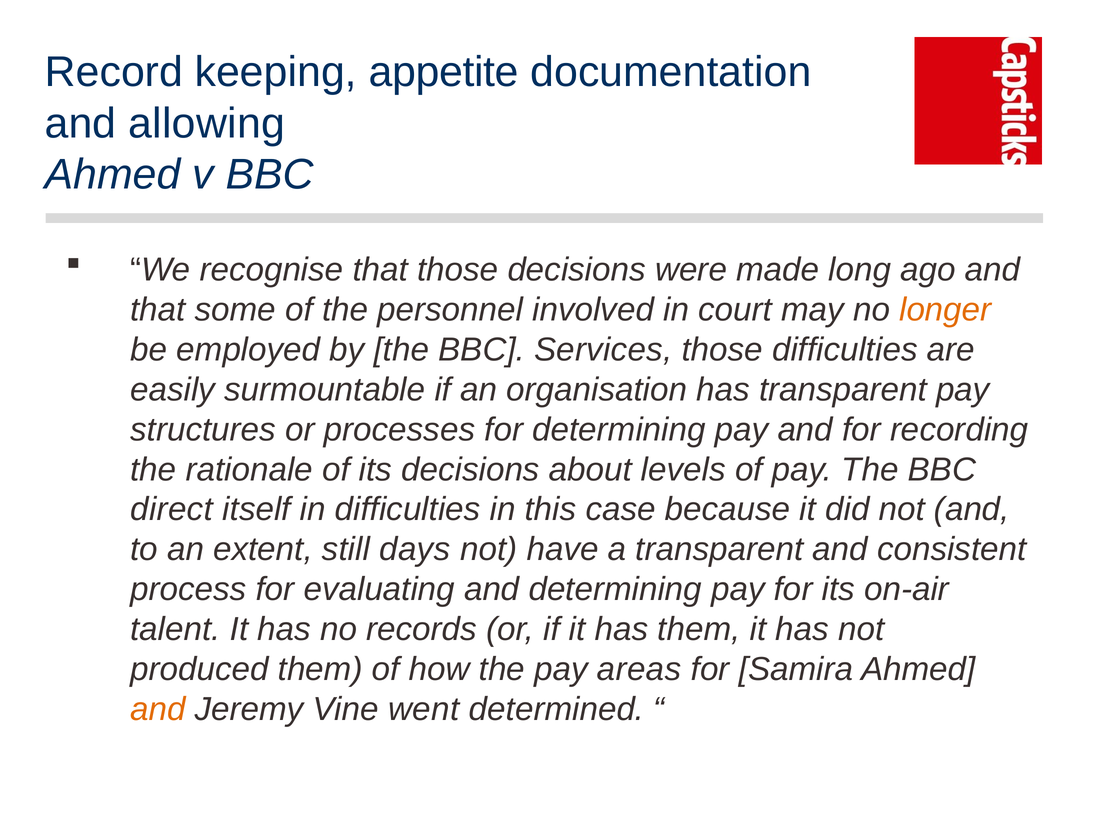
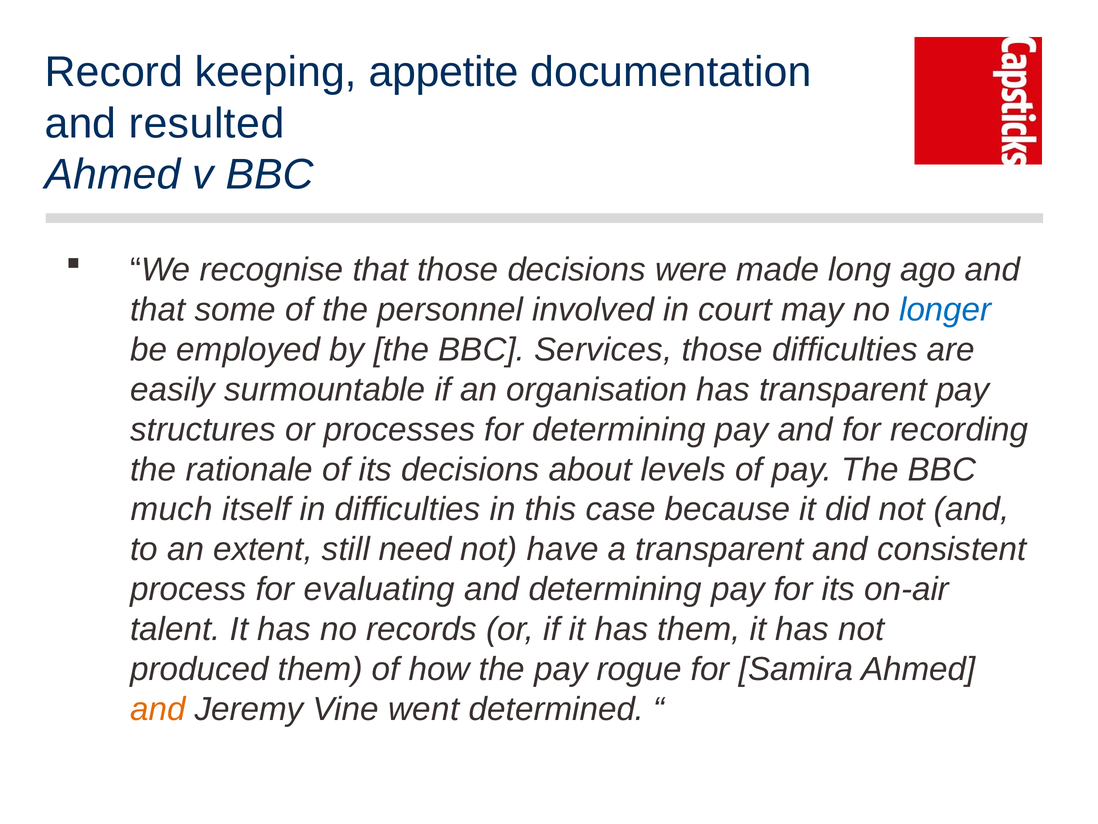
allowing: allowing -> resulted
longer colour: orange -> blue
direct: direct -> much
days: days -> need
areas: areas -> rogue
